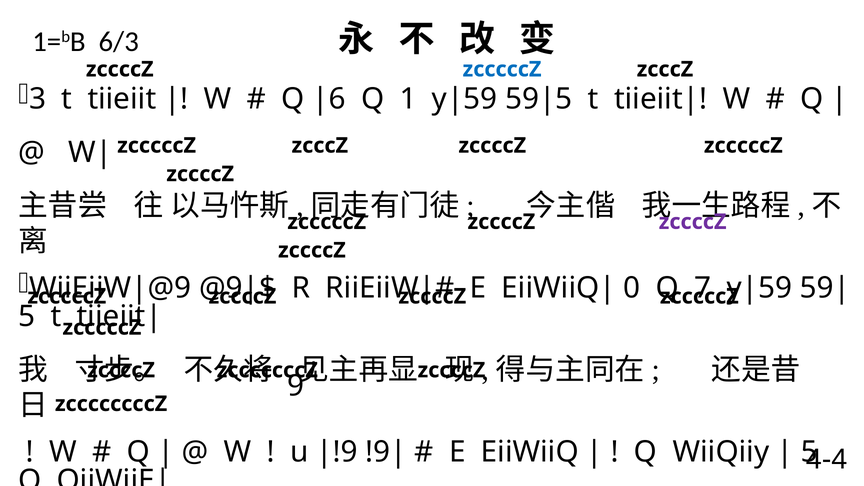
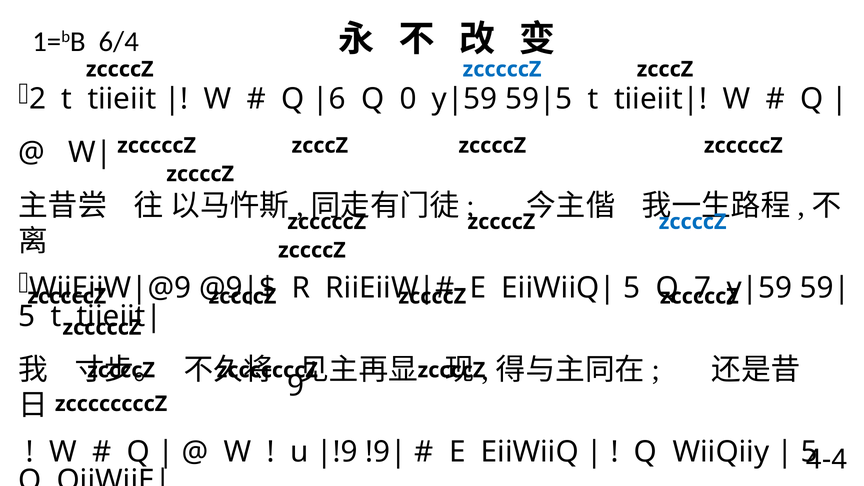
6/3: 6/3 -> 6/4
3: 3 -> 2
1: 1 -> 0
zccccZ at (693, 222) colour: purple -> blue
0 at (632, 288): 0 -> 5
